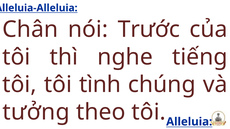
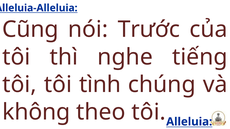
Chân: Chân -> Cũng
tưởng: tưởng -> không
